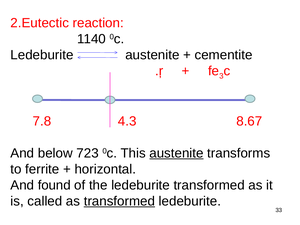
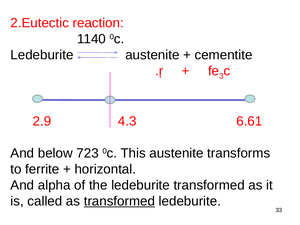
7.8: 7.8 -> 2.9
8.67: 8.67 -> 6.61
austenite at (176, 153) underline: present -> none
found: found -> alpha
